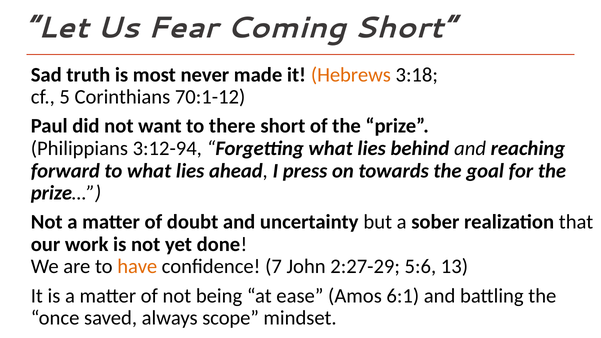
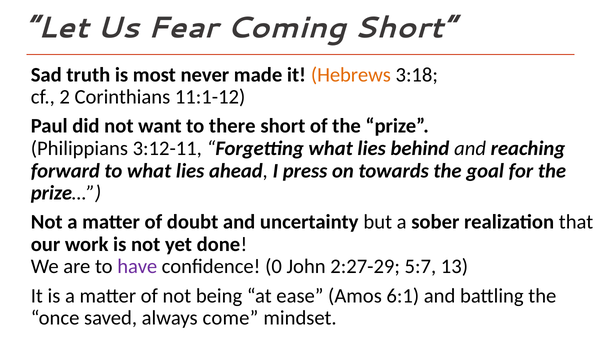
5: 5 -> 2
70:1-12: 70:1-12 -> 11:1-12
3:12-94: 3:12-94 -> 3:12-11
have colour: orange -> purple
7: 7 -> 0
5:6: 5:6 -> 5:7
scope: scope -> come
